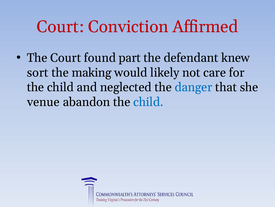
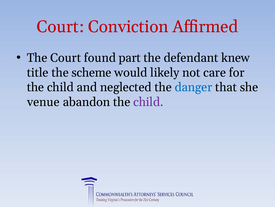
sort: sort -> title
making: making -> scheme
child at (148, 102) colour: blue -> purple
